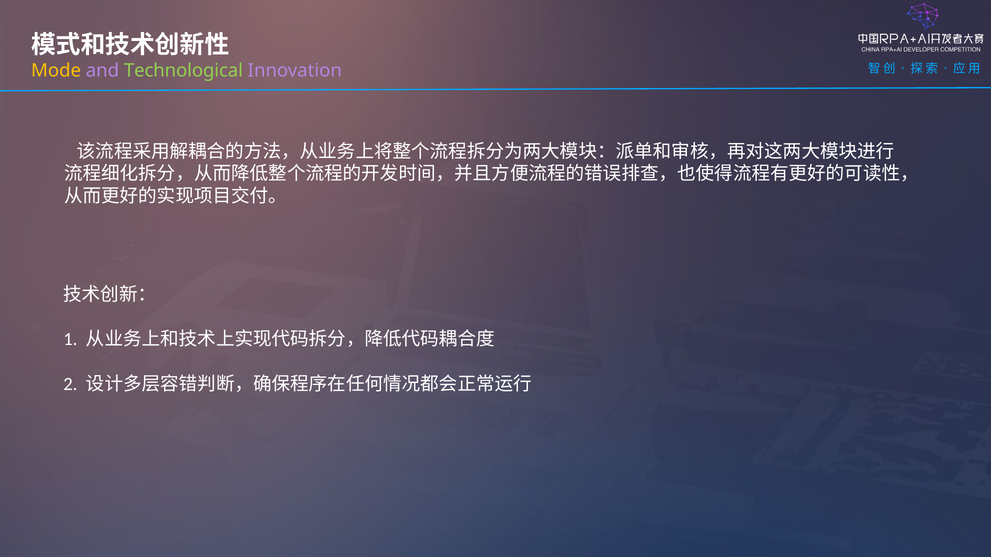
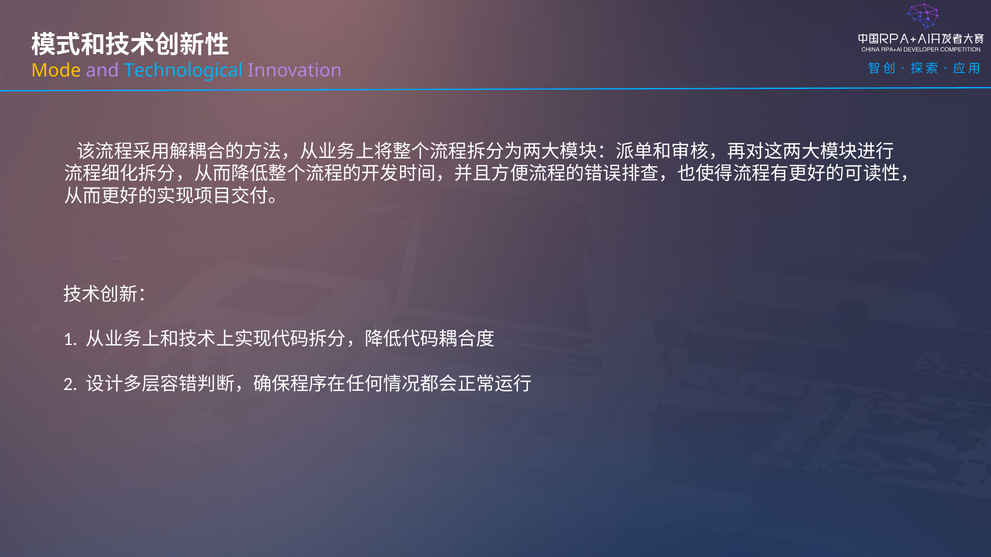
Technological colour: light green -> light blue
